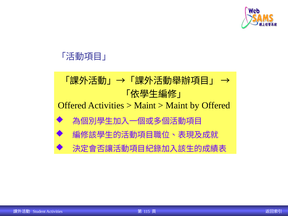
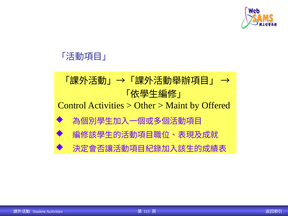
Offered at (72, 105): Offered -> Control
Maint at (145, 105): Maint -> Other
